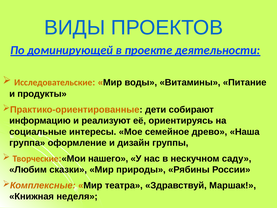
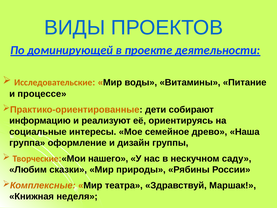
продукты: продукты -> процессе
